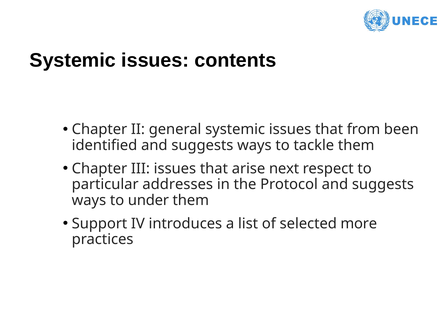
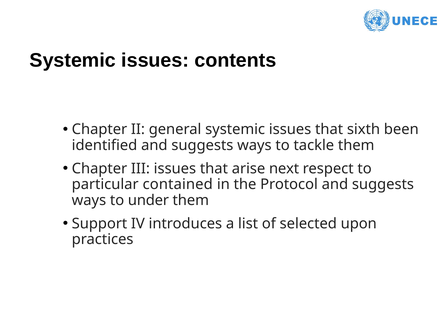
from: from -> sixth
addresses: addresses -> contained
more: more -> upon
